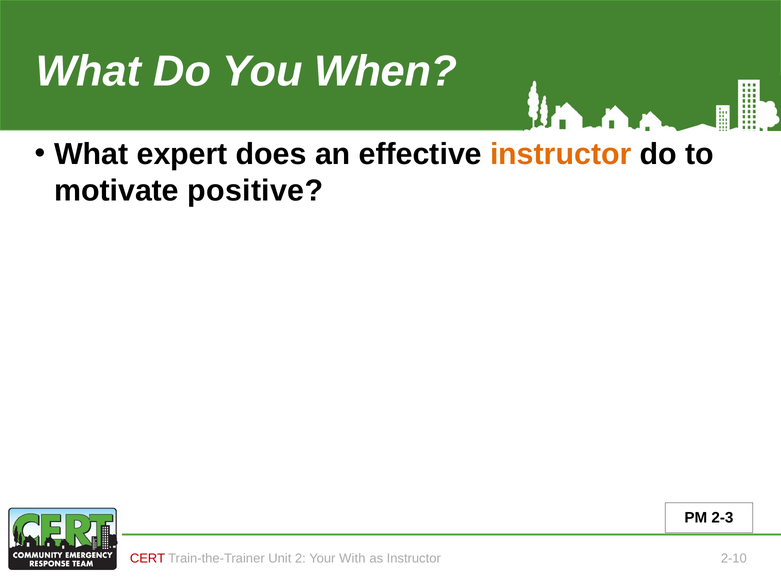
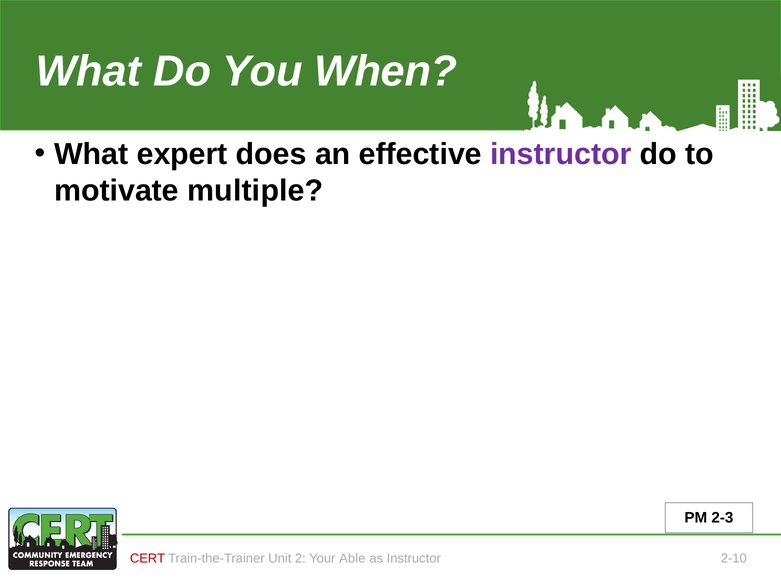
instructor at (561, 154) colour: orange -> purple
positive: positive -> multiple
With: With -> Able
